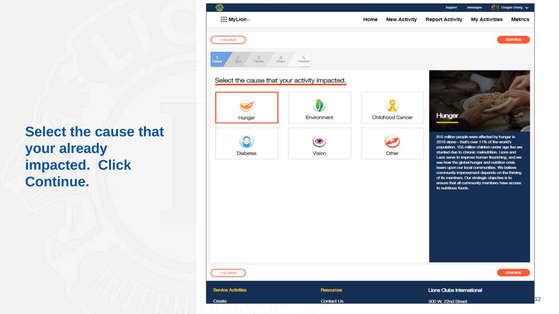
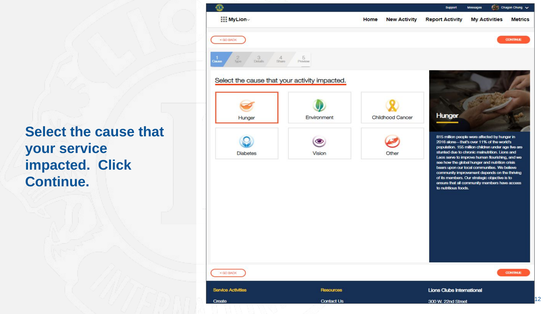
already: already -> service
